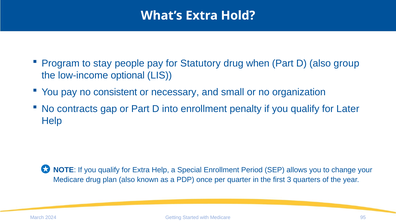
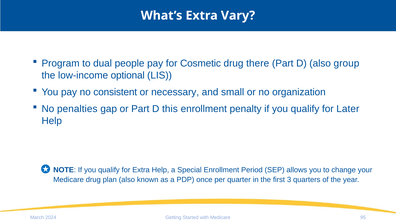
Hold: Hold -> Vary
stay: stay -> dual
Statutory: Statutory -> Cosmetic
when: when -> there
contracts: contracts -> penalties
into: into -> this
